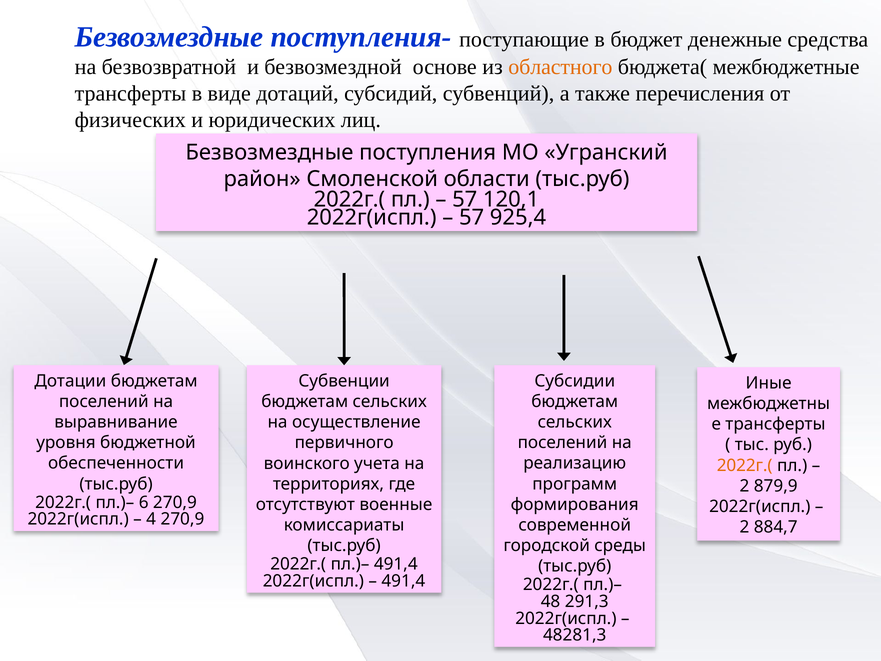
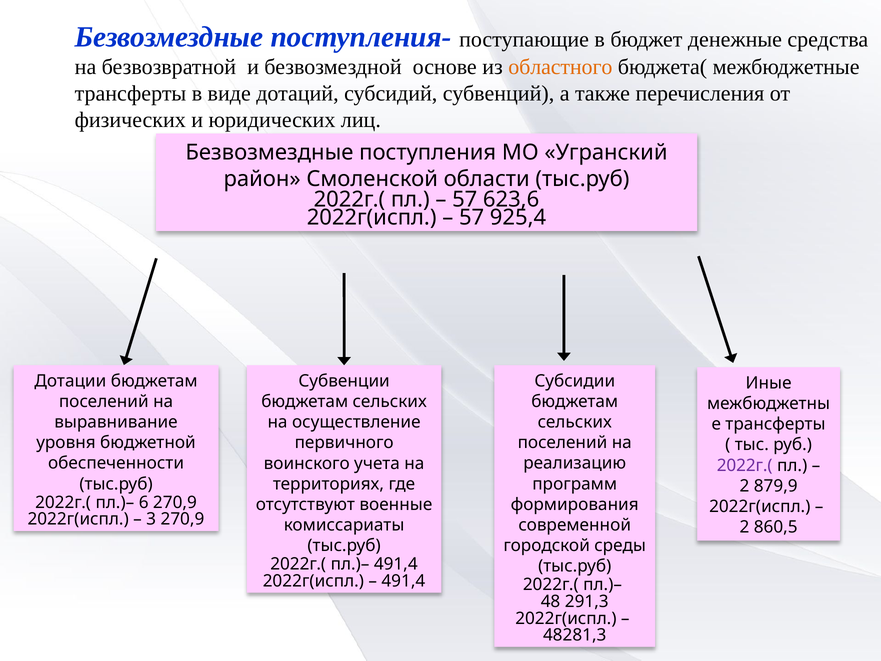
120,1: 120,1 -> 623,6
2022г.( at (745, 465) colour: orange -> purple
4: 4 -> 3
884,7: 884,7 -> 860,5
